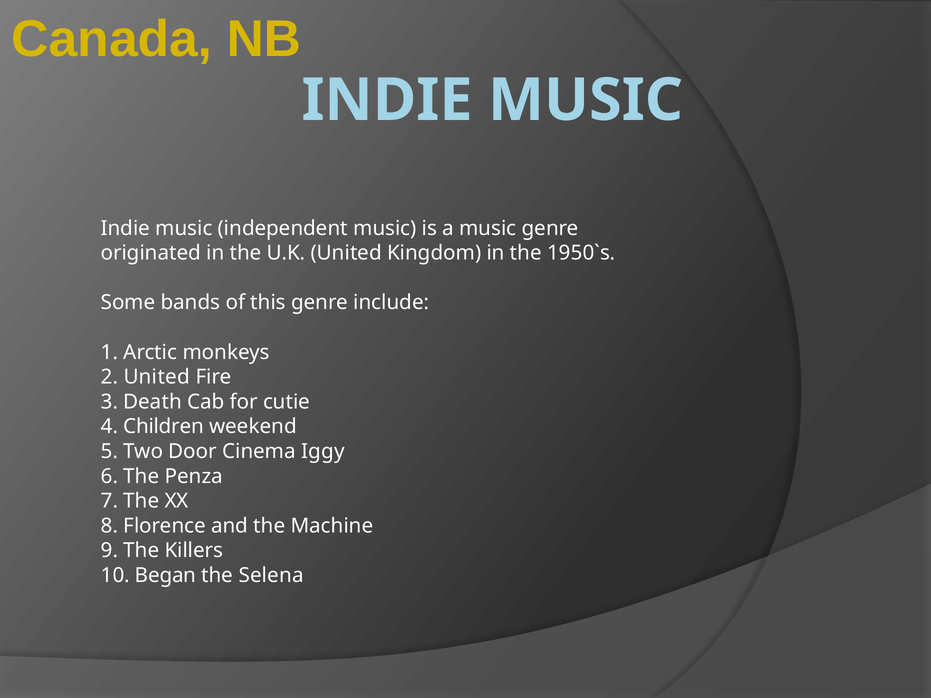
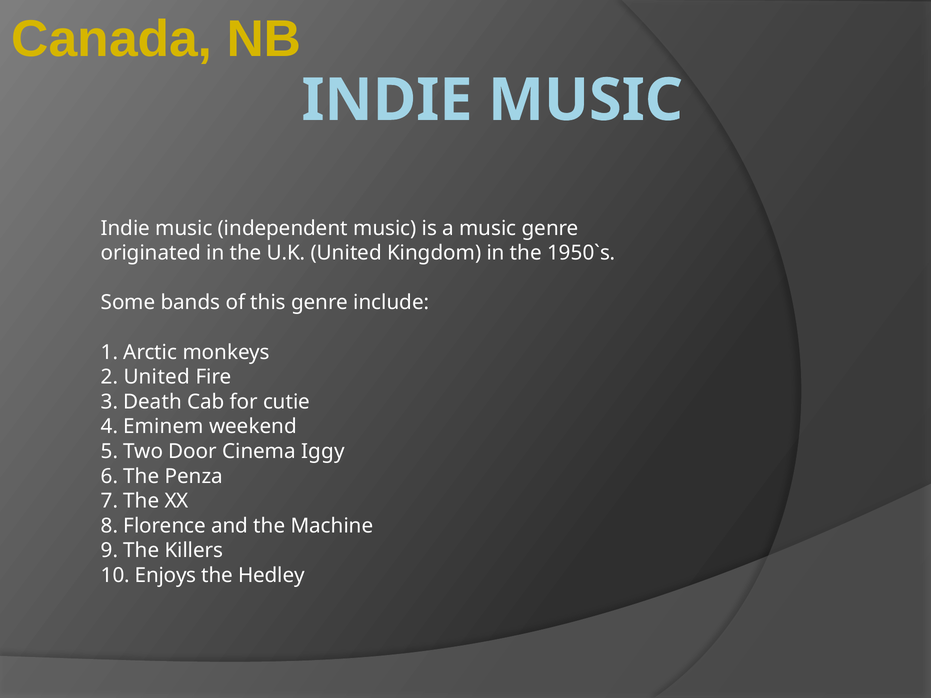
Children: Children -> Eminem
Began: Began -> Enjoys
Selena: Selena -> Hedley
